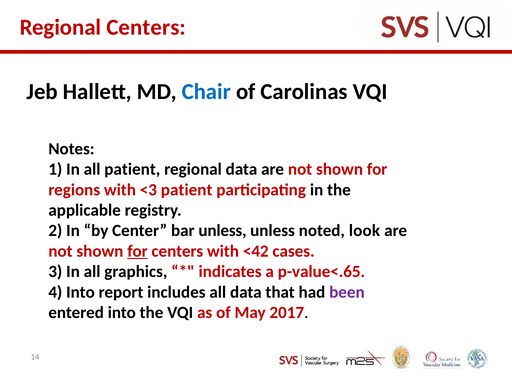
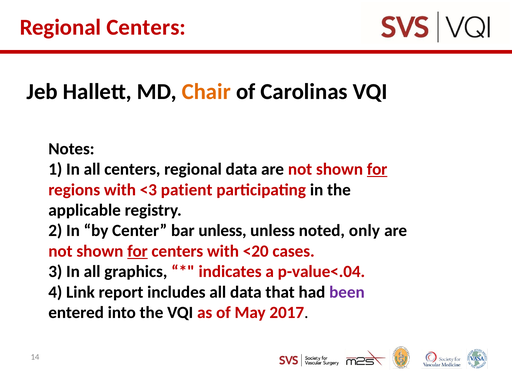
Chair colour: blue -> orange
all patient: patient -> centers
for at (377, 169) underline: none -> present
look: look -> only
<42: <42 -> <20
p-value<.65: p-value<.65 -> p-value<.04
4 Into: Into -> Link
